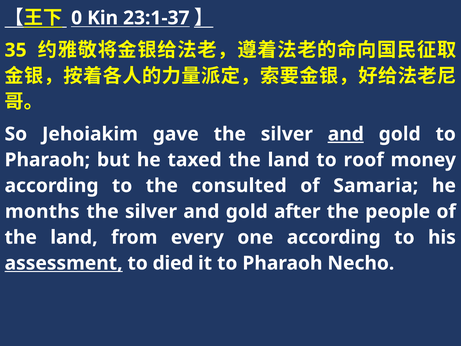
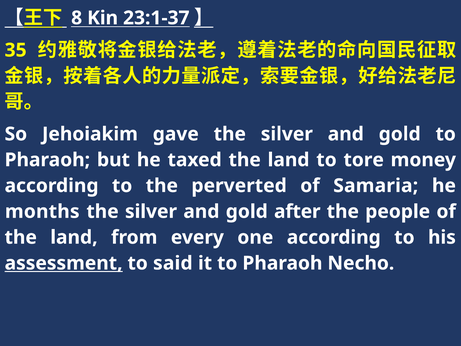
0: 0 -> 8
and at (346, 134) underline: present -> none
roof: roof -> tore
consulted: consulted -> perverted
died: died -> said
